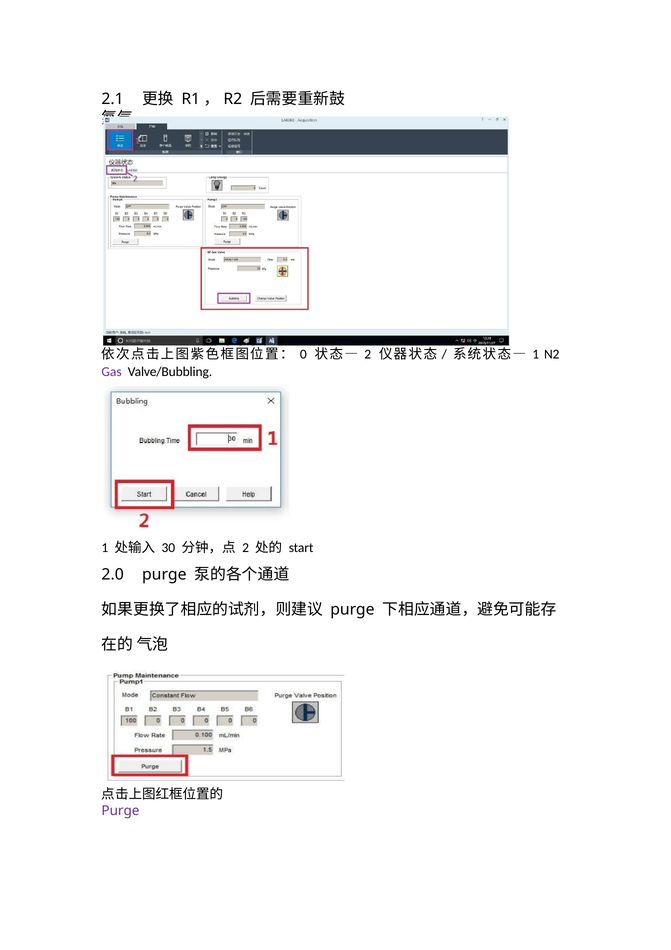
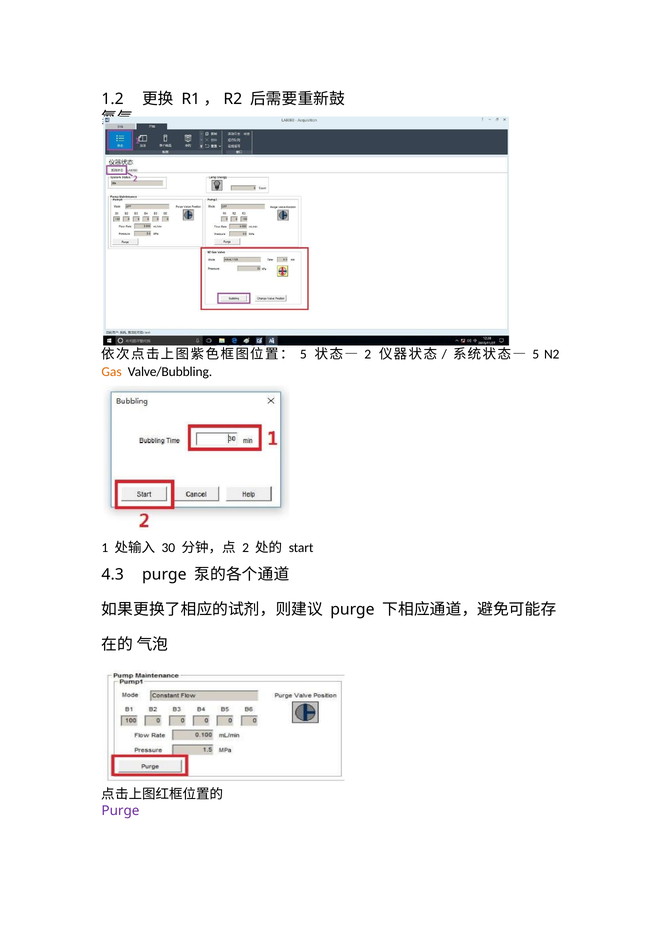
2.1: 2.1 -> 1.2
0 at (303, 354): 0 -> 5
1 at (536, 354): 1 -> 5
Gas colour: purple -> orange
2.0: 2.0 -> 4.3
